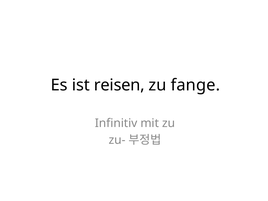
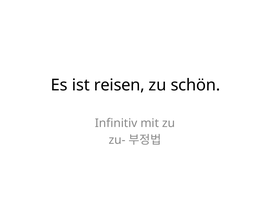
fange: fange -> schön
